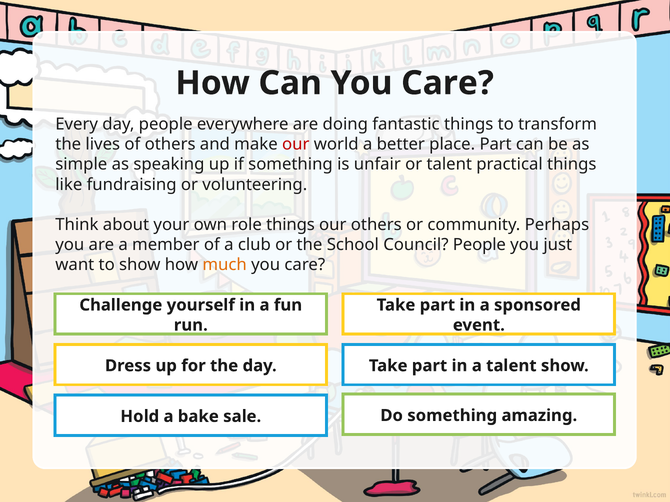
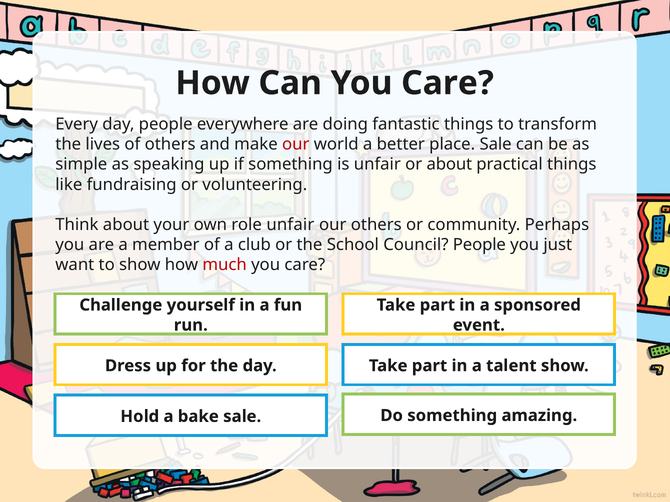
place Part: Part -> Sale
or talent: talent -> about
role things: things -> unfair
much colour: orange -> red
